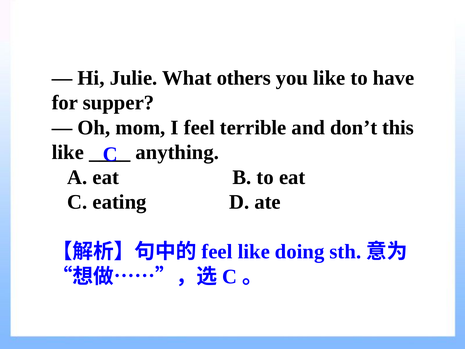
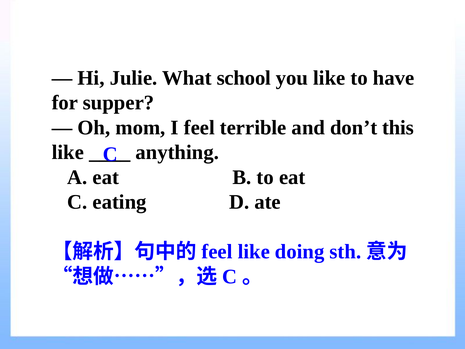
others: others -> school
